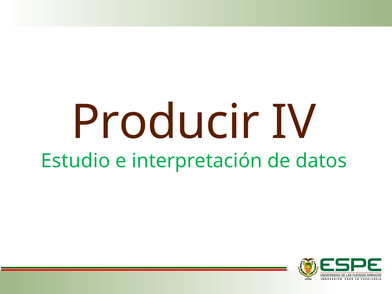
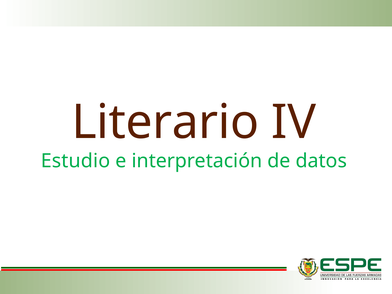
Producir: Producir -> Literario
